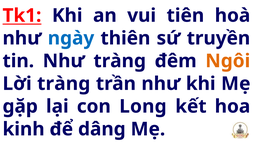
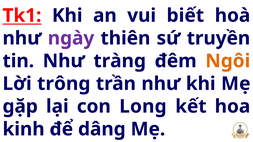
tiên: tiên -> biết
ngày colour: blue -> purple
Lời tràng: tràng -> trông
